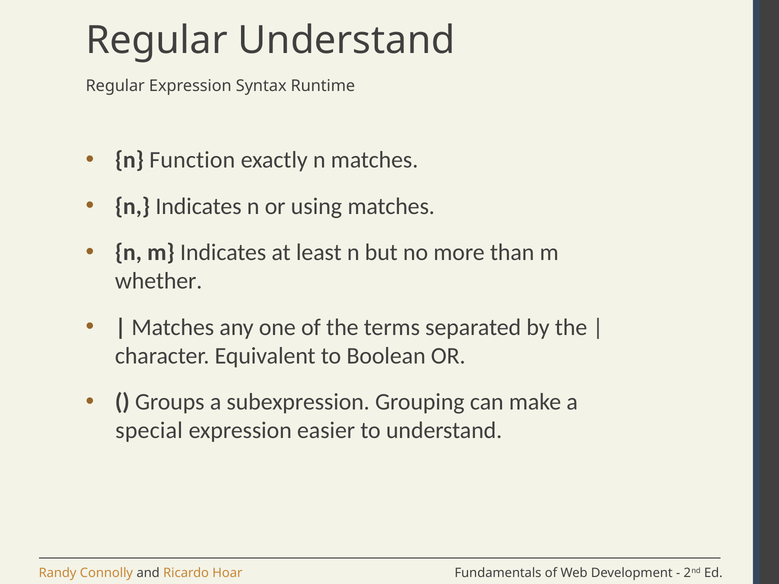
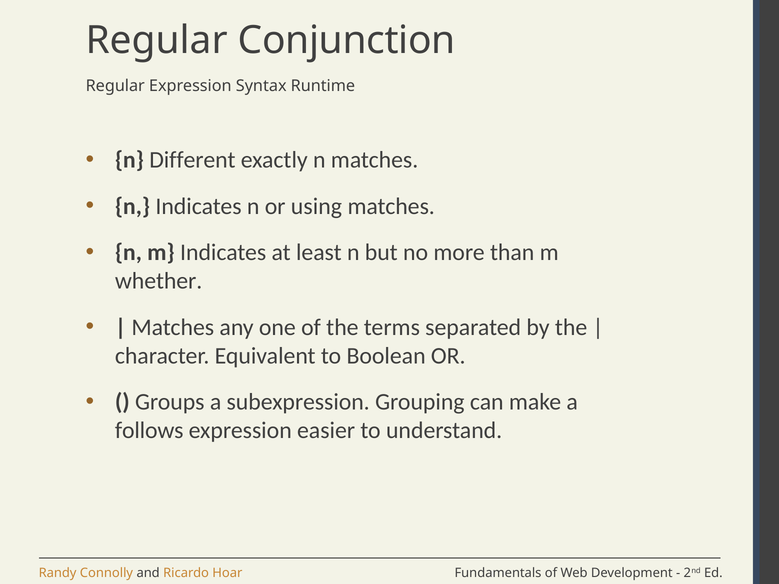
Regular Understand: Understand -> Conjunction
Function: Function -> Different
special: special -> follows
